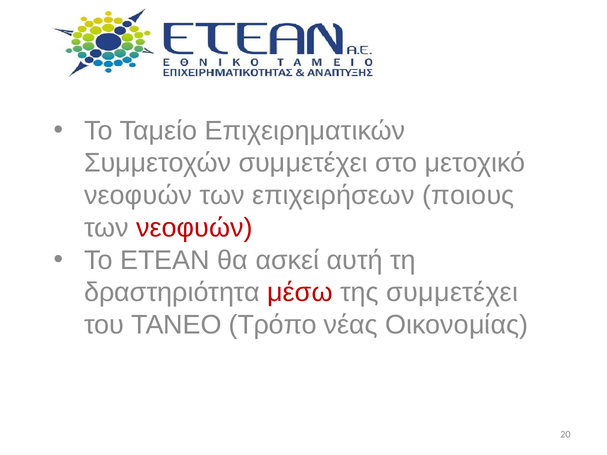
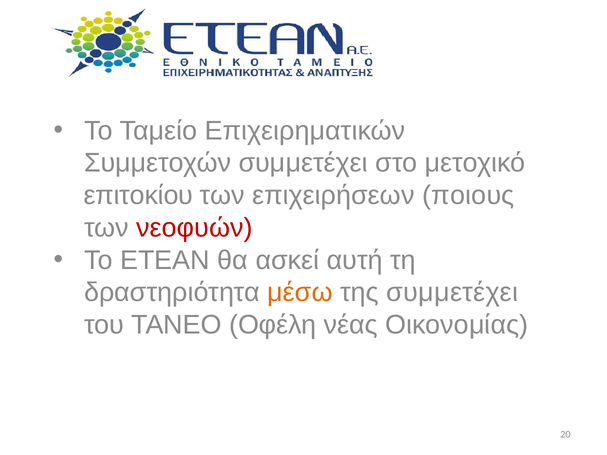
νεοφυών at (138, 196): νεοφυών -> επιτοκίου
μέσω colour: red -> orange
Τρόπο: Τρόπο -> Οφέλη
